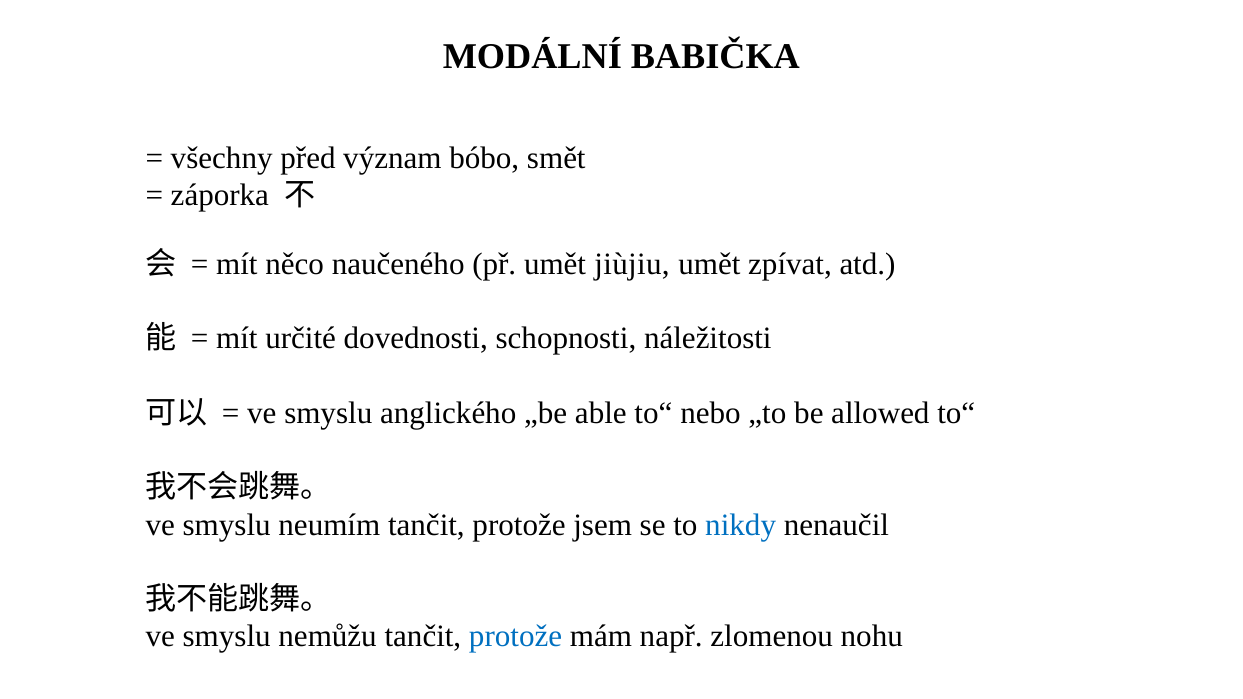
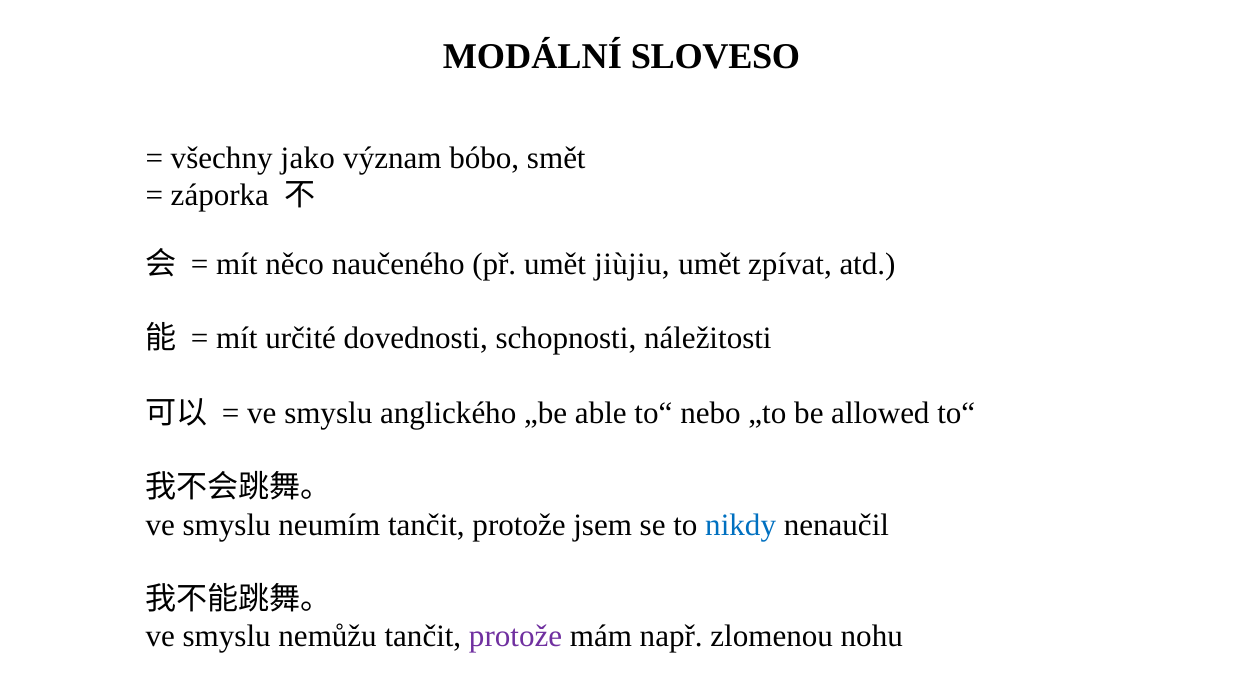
BABIČKA: BABIČKA -> SLOVESO
před: před -> jako
protože at (516, 637) colour: blue -> purple
